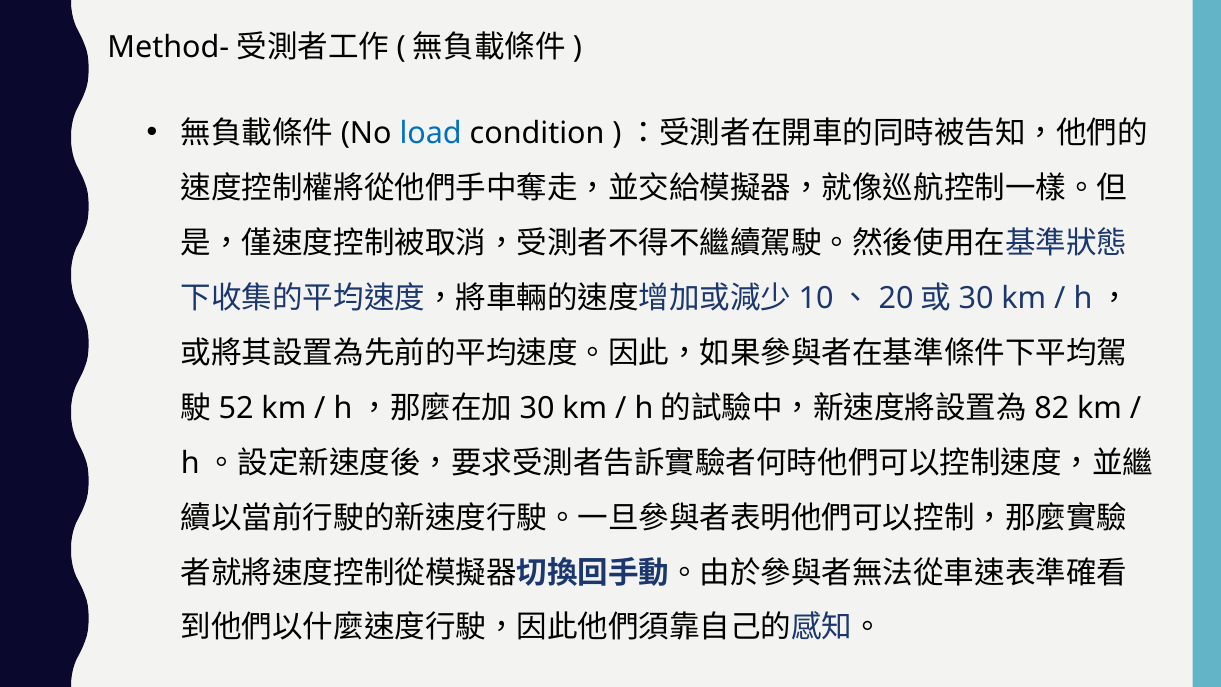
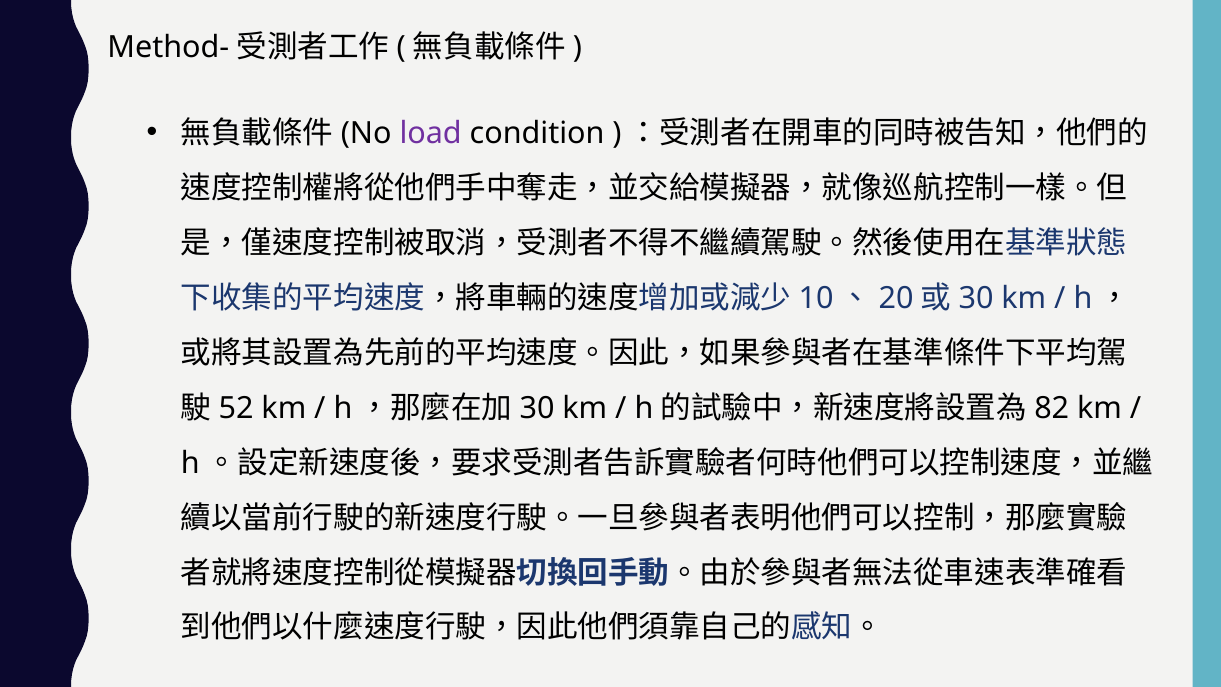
load colour: blue -> purple
